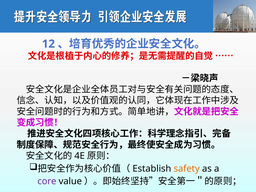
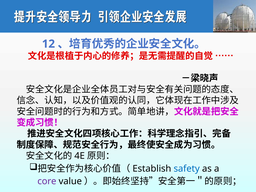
safety colour: orange -> blue
